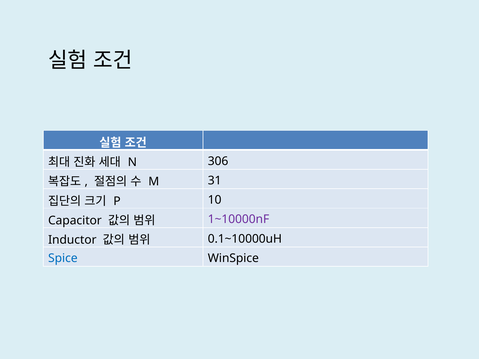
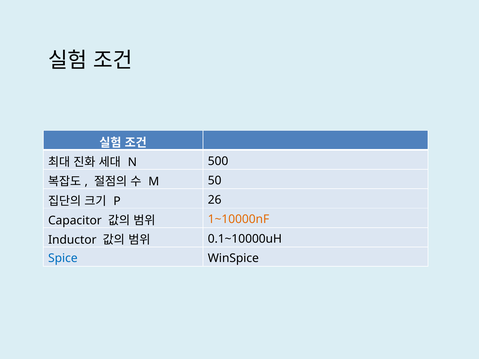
306: 306 -> 500
31: 31 -> 50
10: 10 -> 26
1~10000nF colour: purple -> orange
